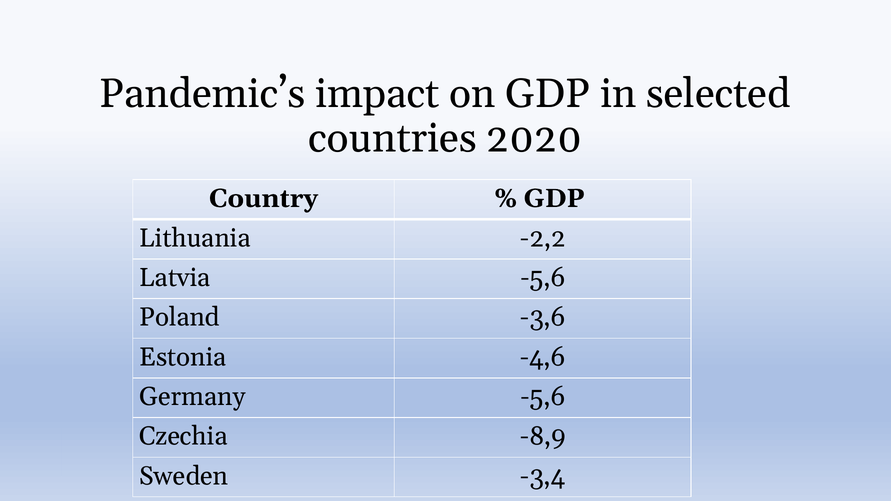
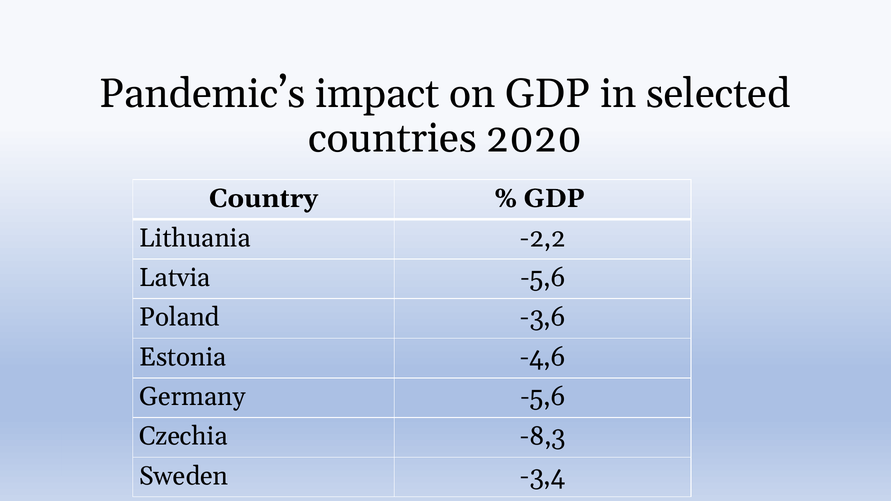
-8,9: -8,9 -> -8,3
